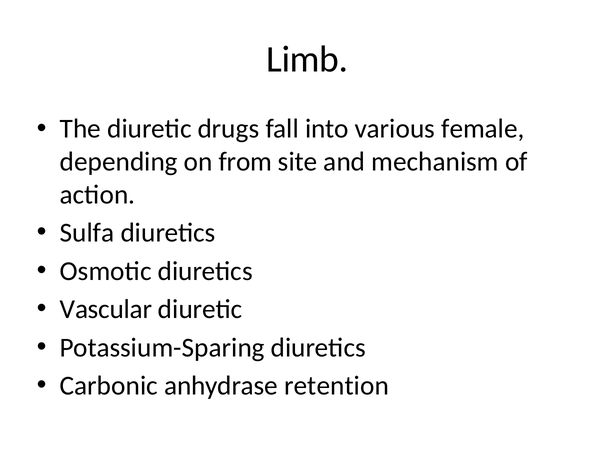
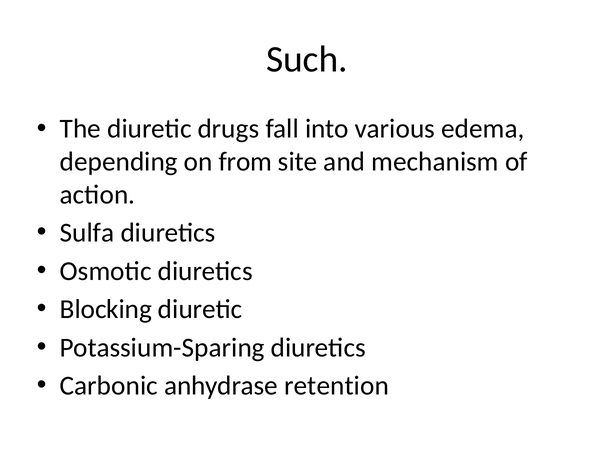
Limb: Limb -> Such
female: female -> edema
Vascular: Vascular -> Blocking
